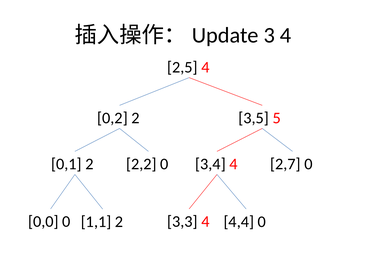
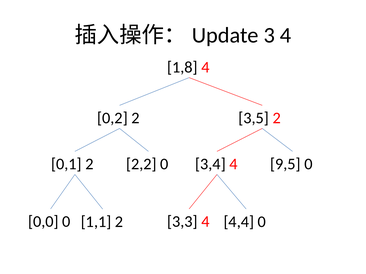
2,5: 2,5 -> 1,8
3,5 5: 5 -> 2
2,7: 2,7 -> 9,5
